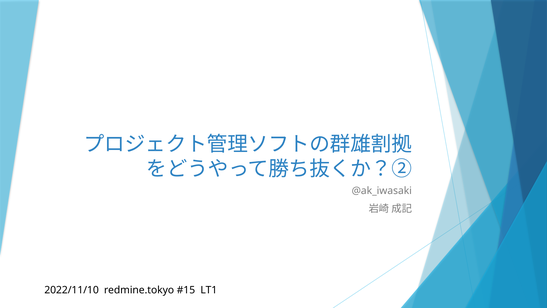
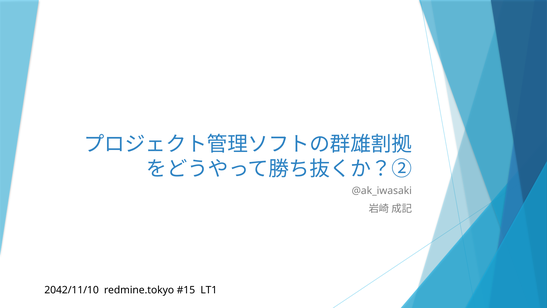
2022/11/10: 2022/11/10 -> 2042/11/10
